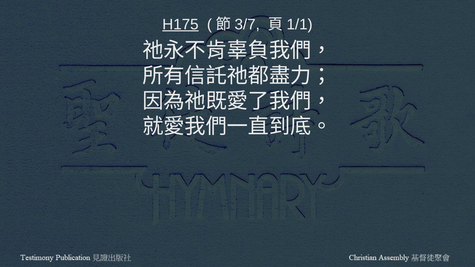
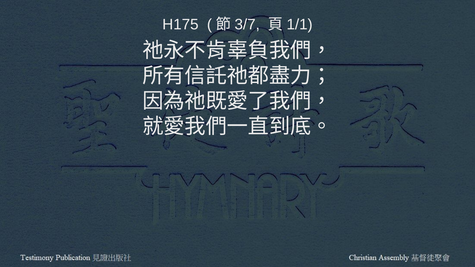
H175 underline: present -> none
